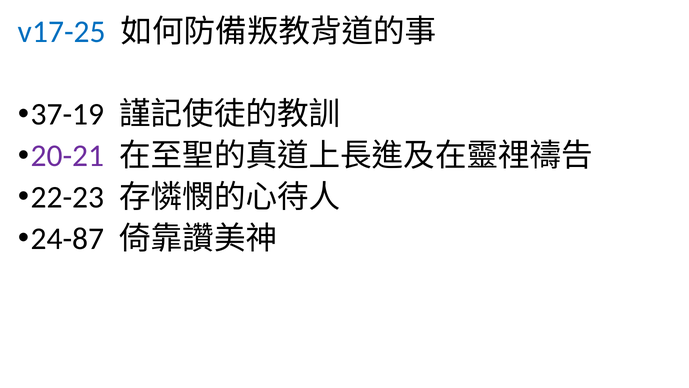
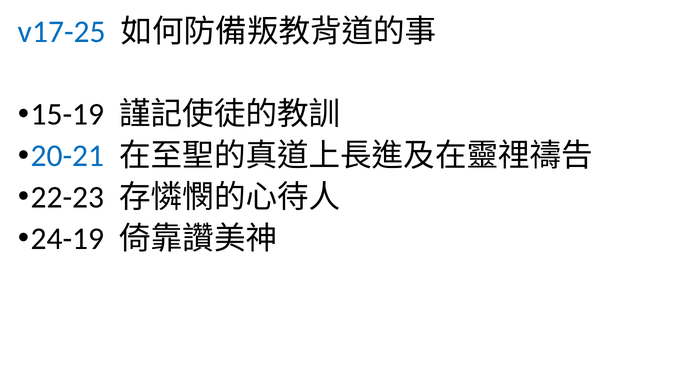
37-19: 37-19 -> 15-19
20-21 colour: purple -> blue
24-87: 24-87 -> 24-19
